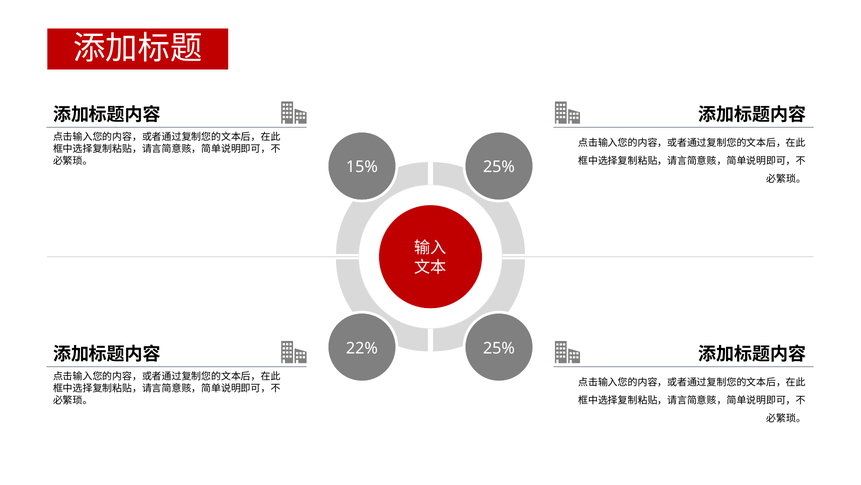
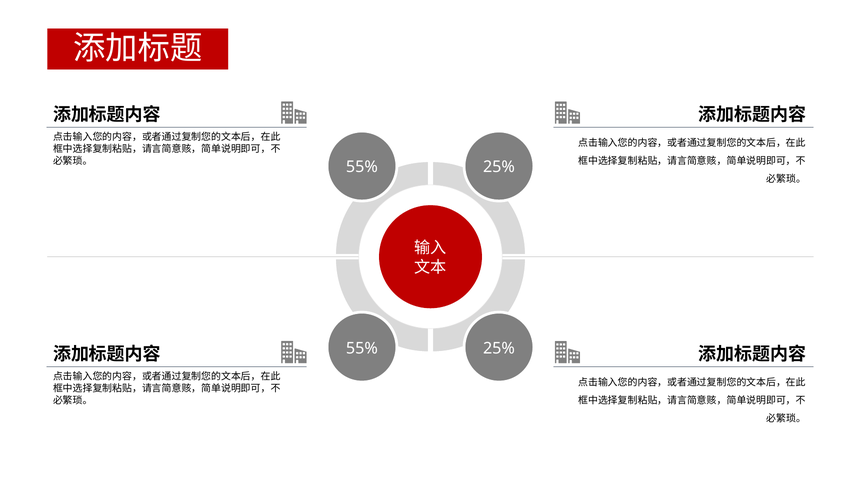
15% at (362, 167): 15% -> 55%
22% at (362, 348): 22% -> 55%
